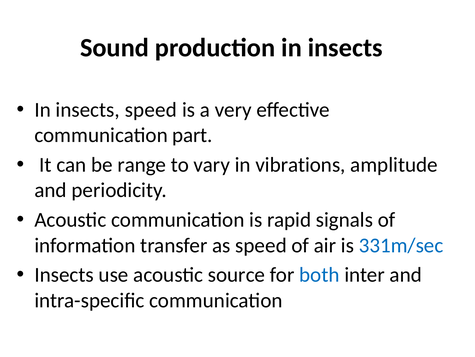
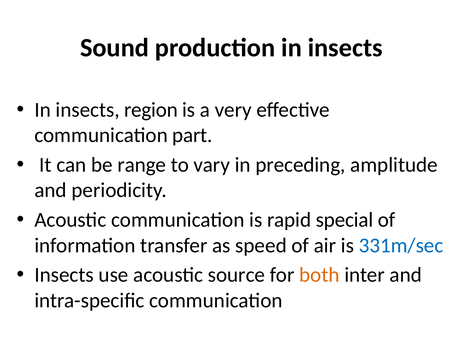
insects speed: speed -> region
vibrations: vibrations -> preceding
signals: signals -> special
both colour: blue -> orange
